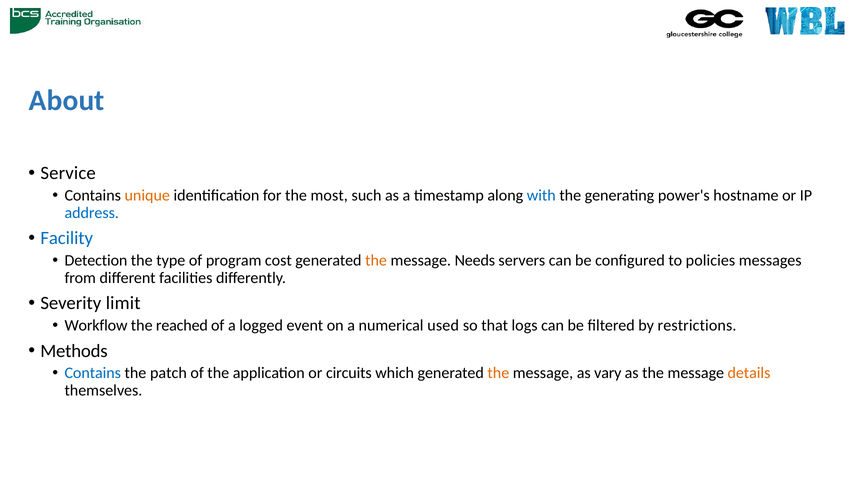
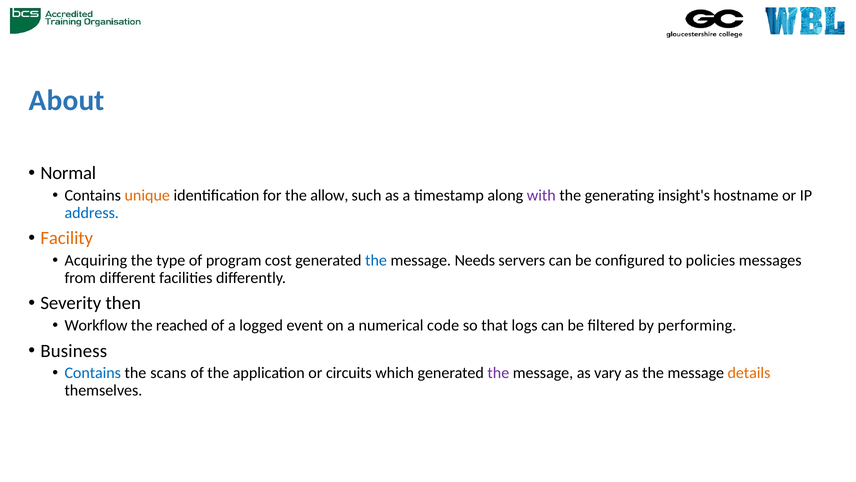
Service: Service -> Normal
most: most -> allow
with colour: blue -> purple
power's: power's -> insight's
Facility colour: blue -> orange
Detection: Detection -> Acquiring
the at (376, 260) colour: orange -> blue
limit: limit -> then
used: used -> code
restrictions: restrictions -> performing
Methods: Methods -> Business
patch: patch -> scans
the at (498, 373) colour: orange -> purple
